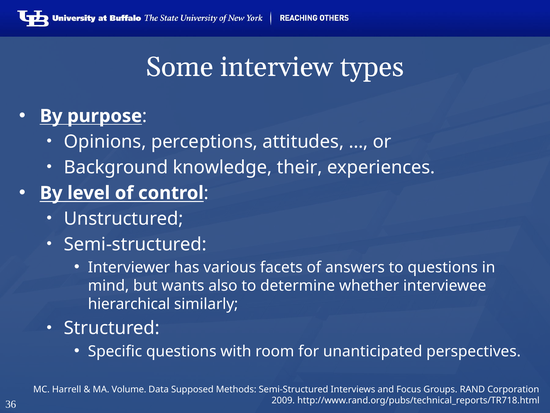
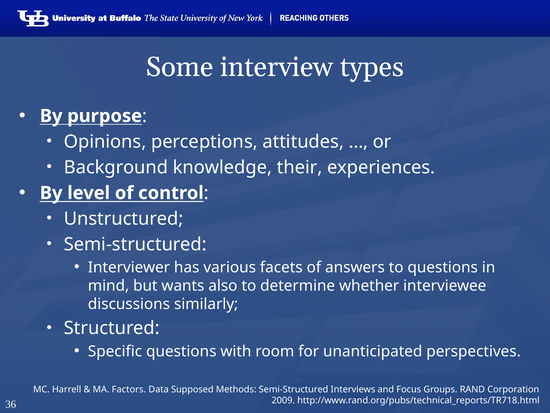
hierarchical: hierarchical -> discussions
Volume: Volume -> Factors
